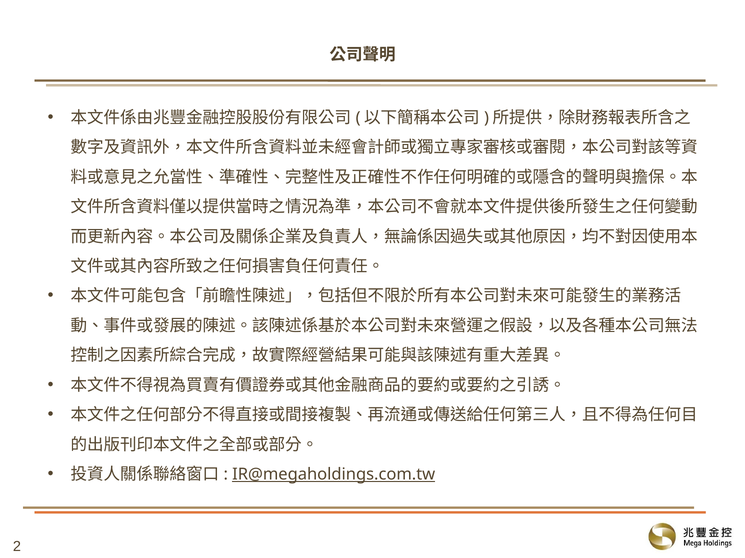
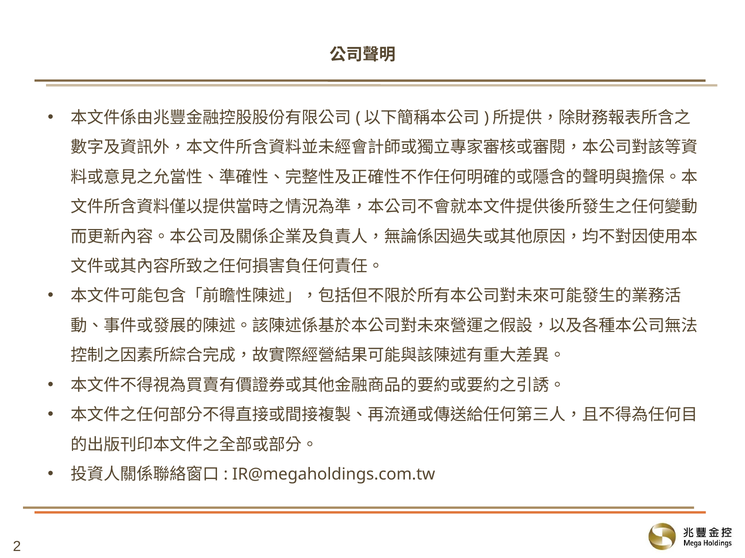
IR@megaholdings.com.tw underline: present -> none
